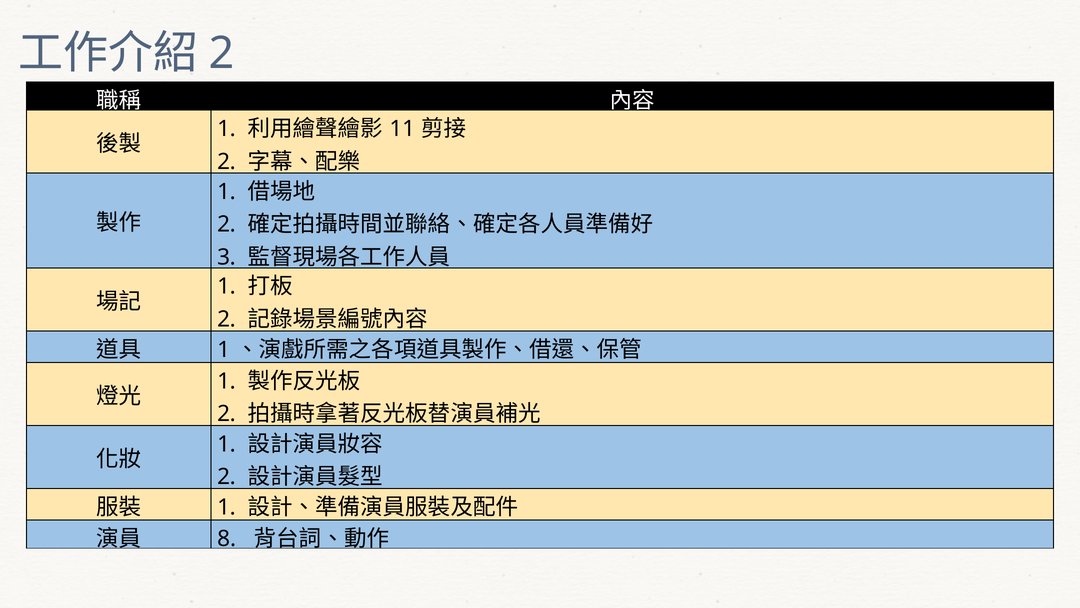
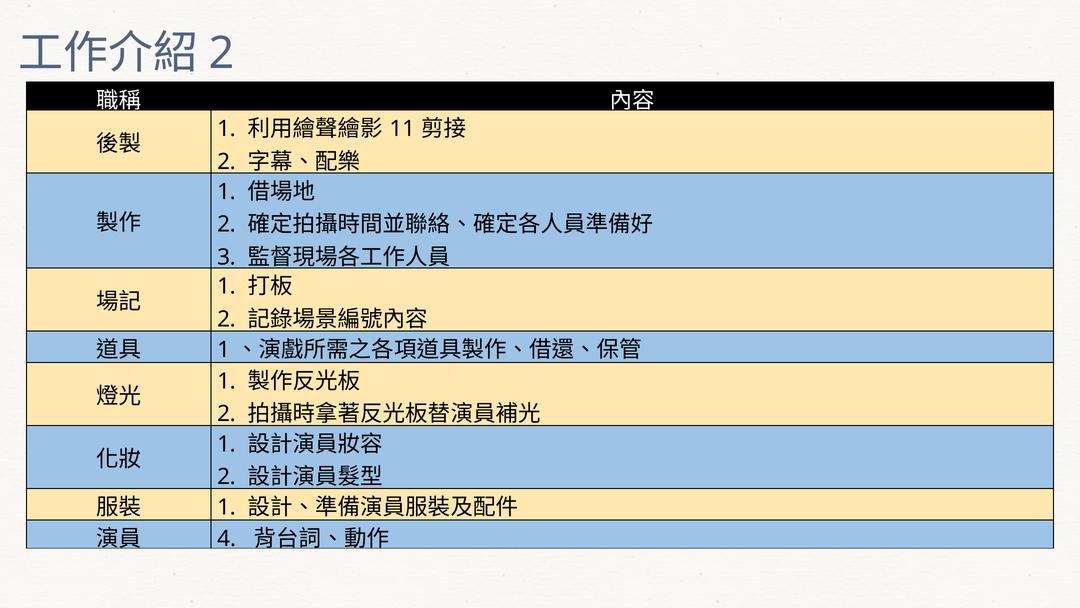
8: 8 -> 4
